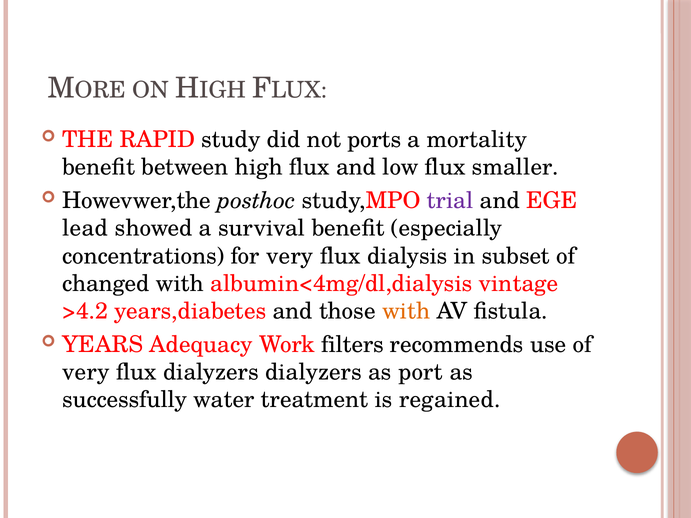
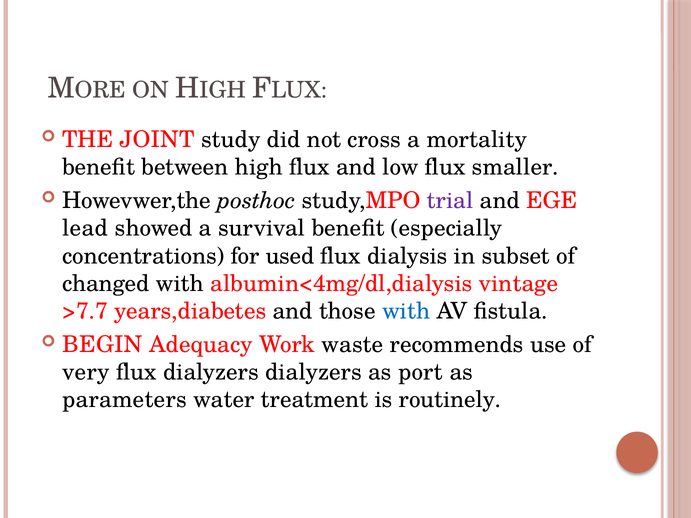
RAPID: RAPID -> JOINT
ports: ports -> cross
for very: very -> used
>4.2: >4.2 -> >7.7
with at (406, 311) colour: orange -> blue
YEARS: YEARS -> BEGIN
filters: filters -> waste
successfully: successfully -> parameters
regained: regained -> routinely
